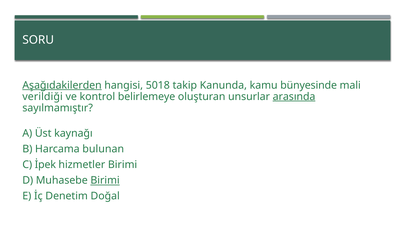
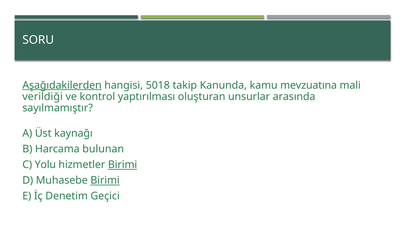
bünyesinde: bünyesinde -> mevzuatına
belirlemeye: belirlemeye -> yaptırılması
arasında underline: present -> none
İpek: İpek -> Yolu
Birimi at (123, 165) underline: none -> present
Doğal: Doğal -> Geçici
